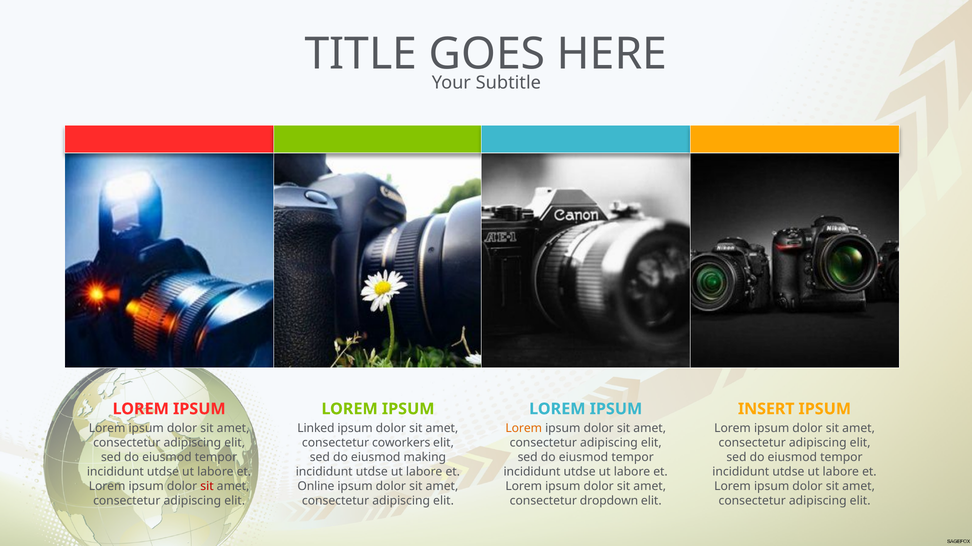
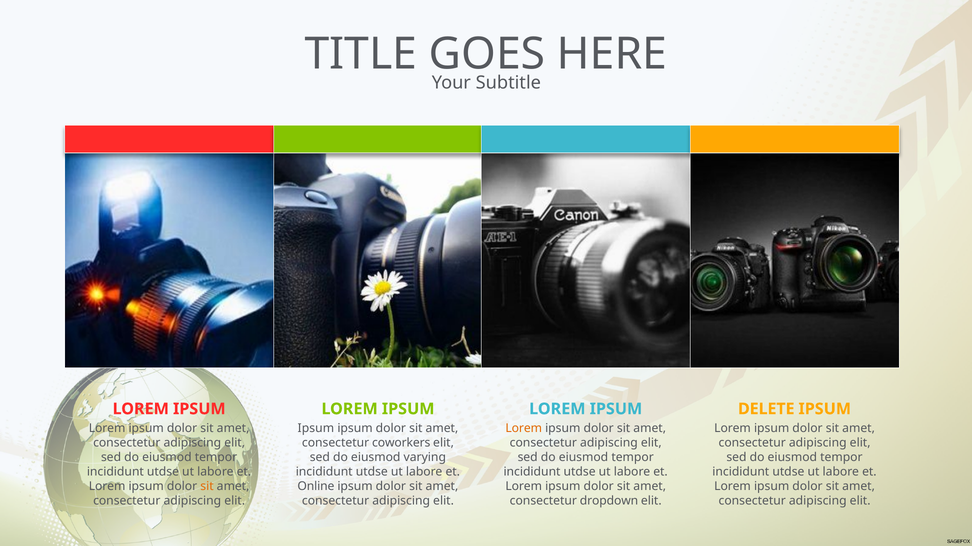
INSERT: INSERT -> DELETE
Linked at (316, 429): Linked -> Ipsum
making: making -> varying
sit at (207, 487) colour: red -> orange
